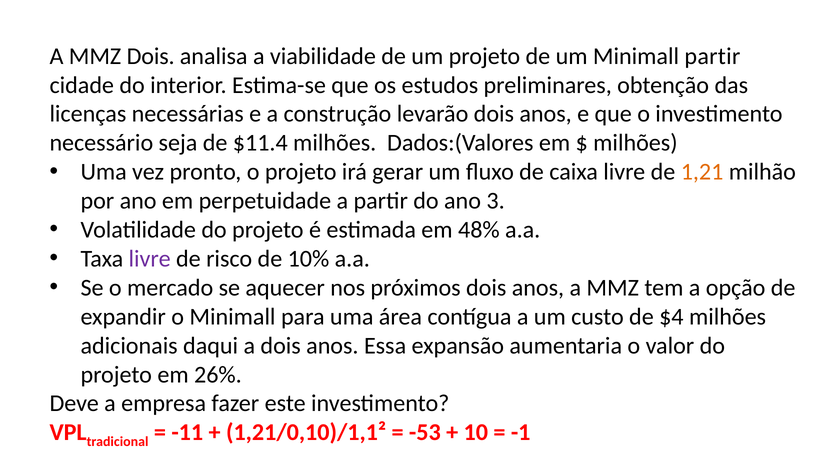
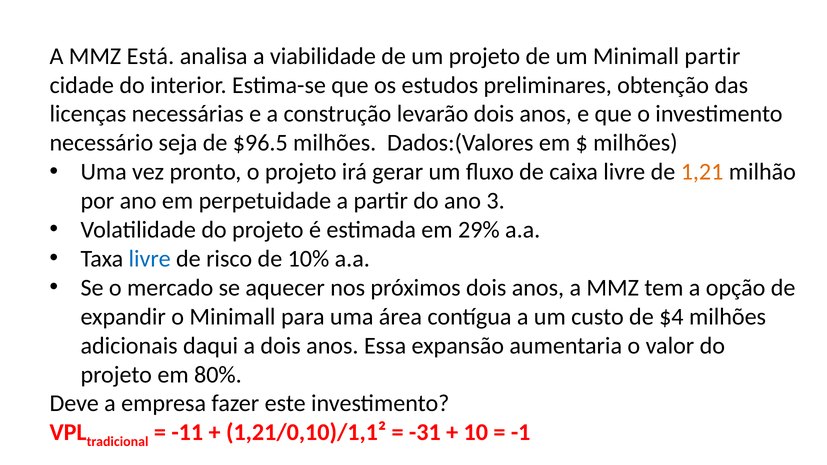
MMZ Dois: Dois -> Está
$11.4: $11.4 -> $96.5
48%: 48% -> 29%
livre at (150, 259) colour: purple -> blue
26%: 26% -> 80%
-53: -53 -> -31
